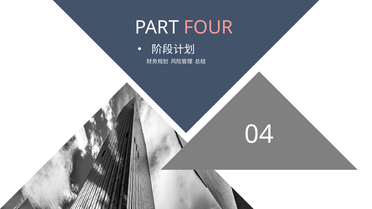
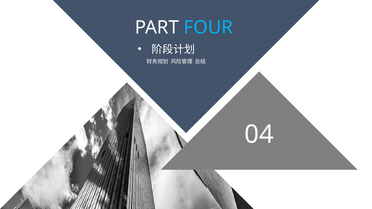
FOUR colour: pink -> light blue
